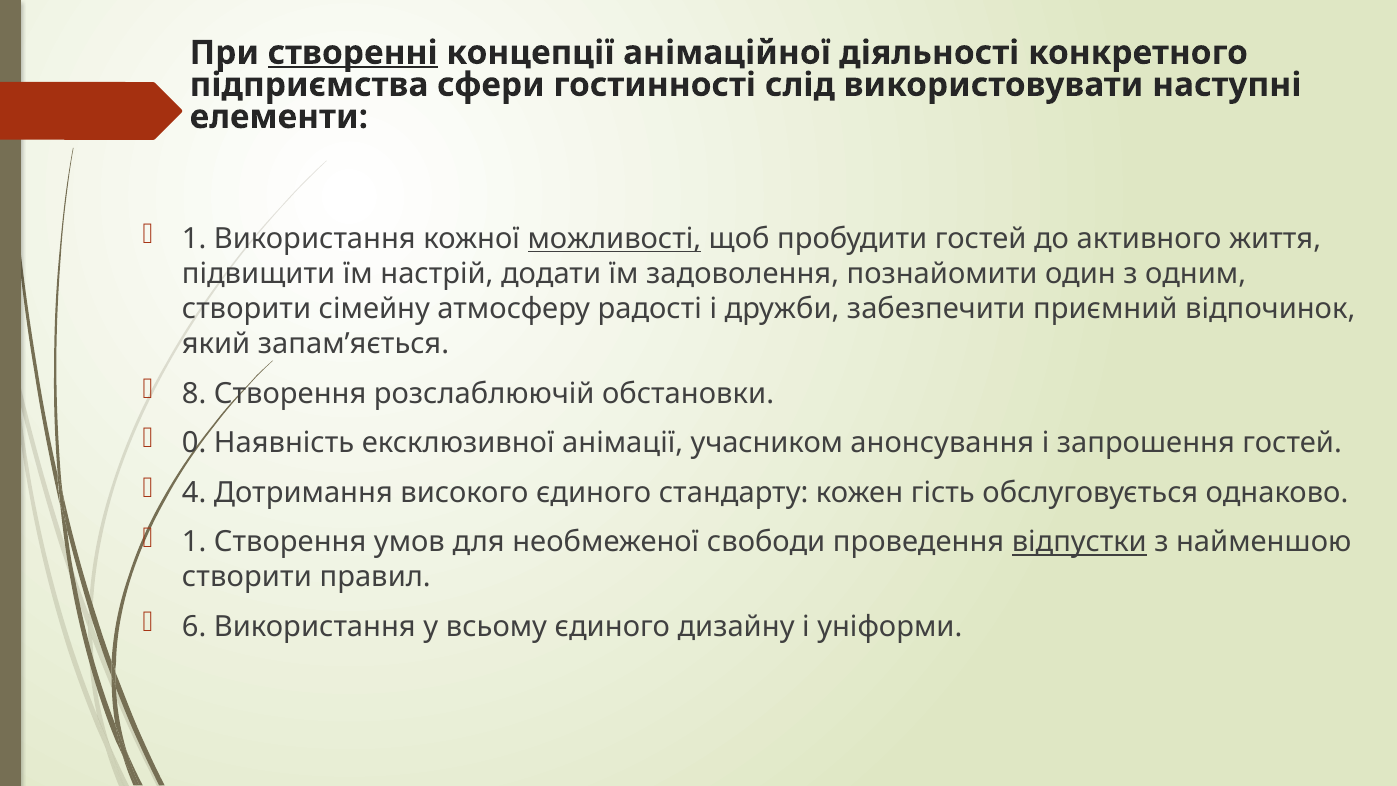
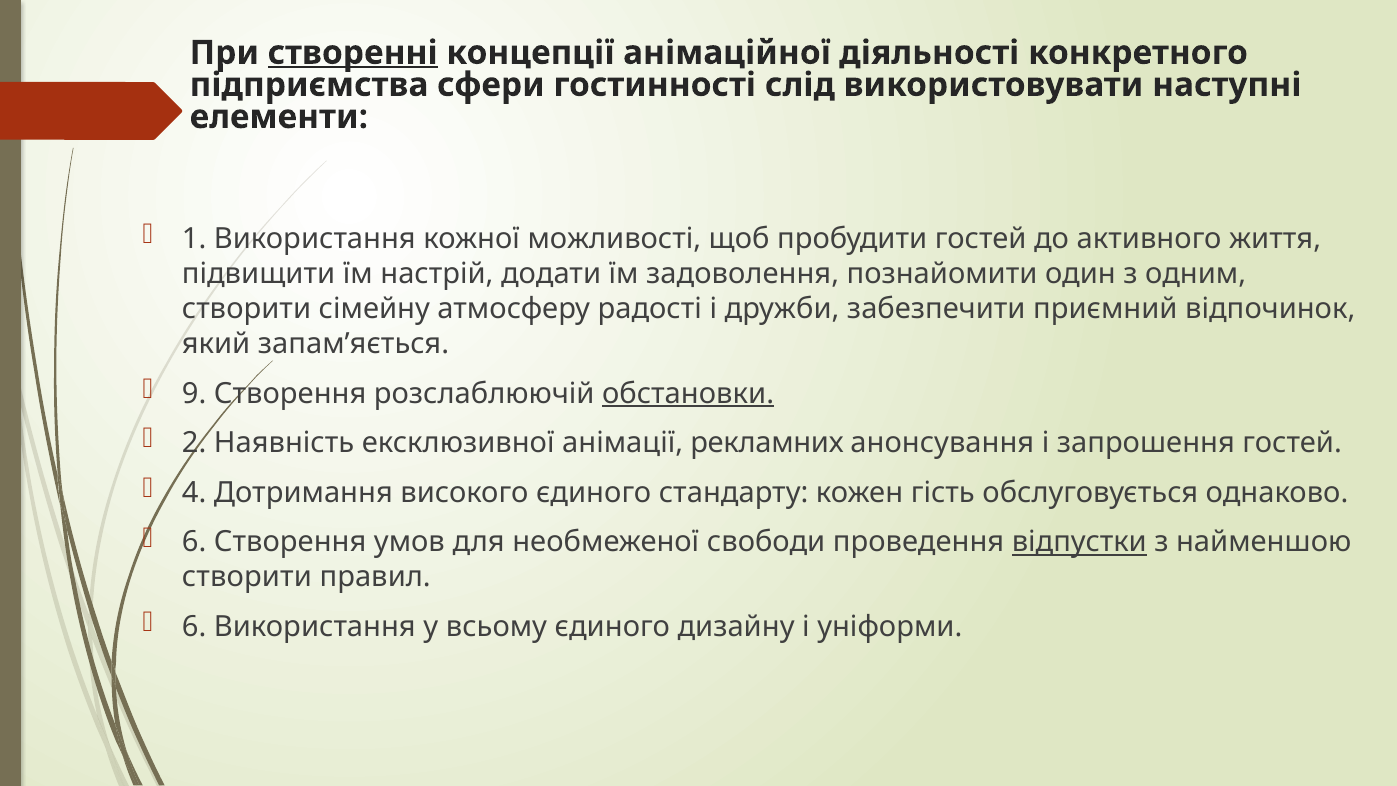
можливості underline: present -> none
8: 8 -> 9
обстановки underline: none -> present
0: 0 -> 2
учасником: учасником -> рекламних
1 at (194, 542): 1 -> 6
